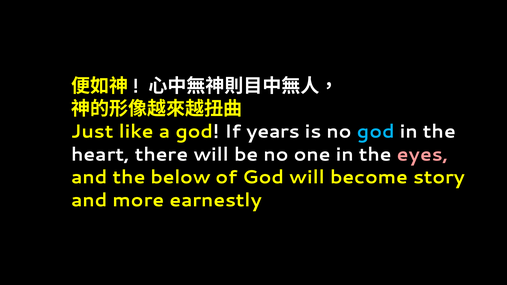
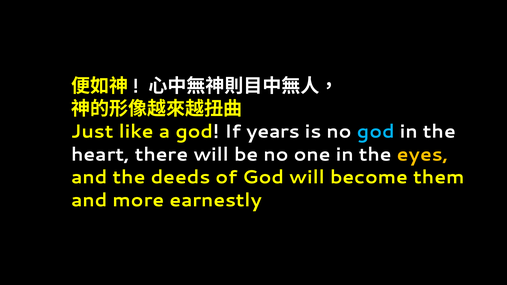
eyes colour: pink -> yellow
below: below -> deeds
story: story -> them
